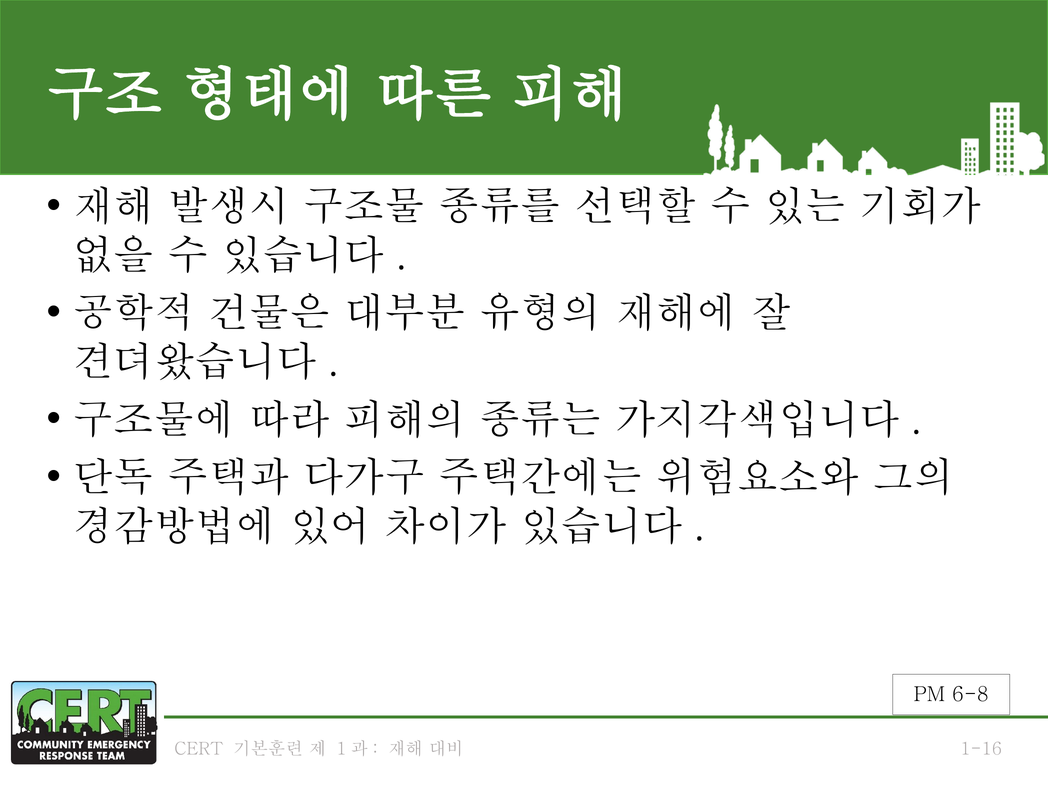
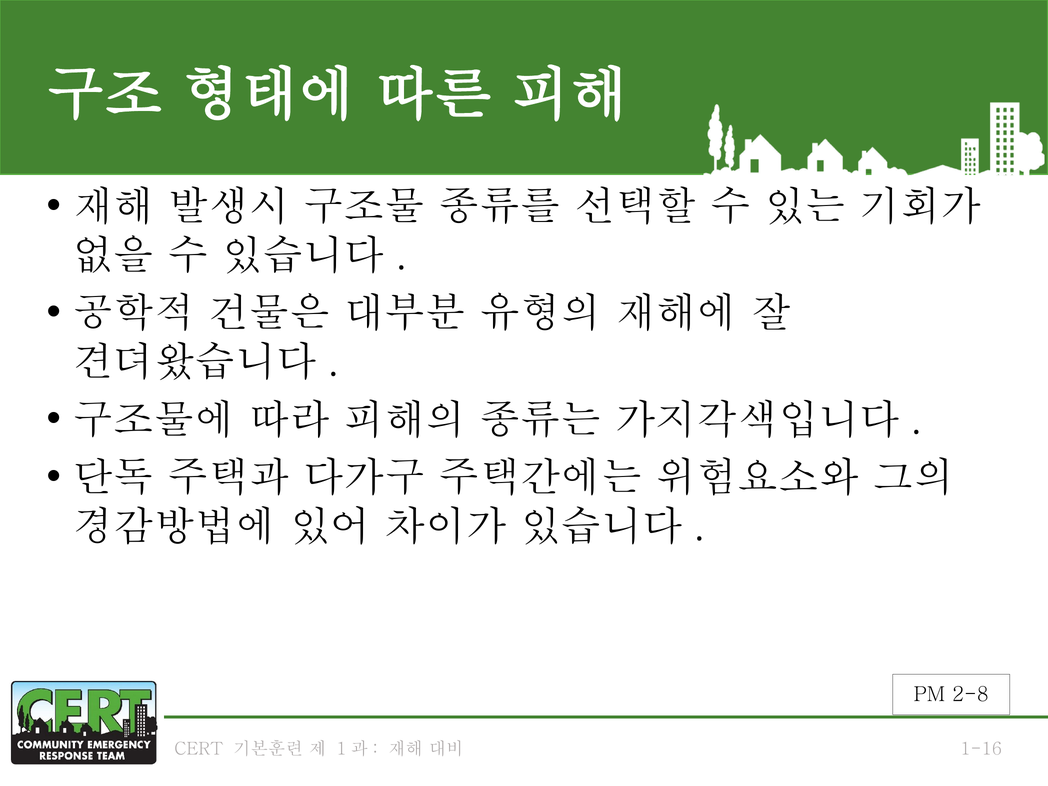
6-8: 6-8 -> 2-8
